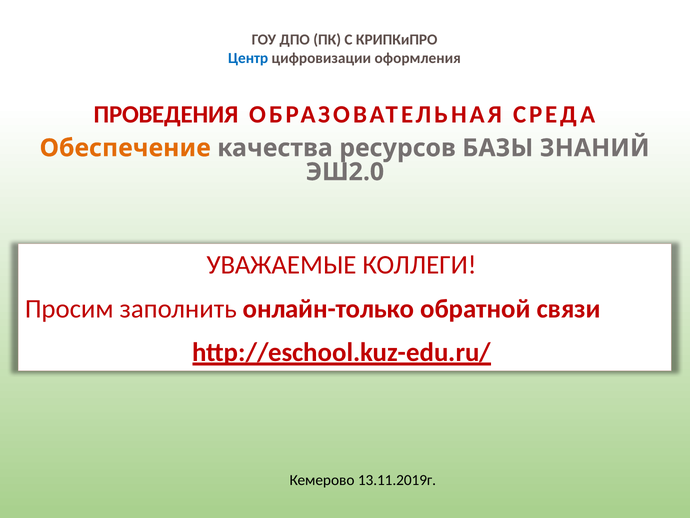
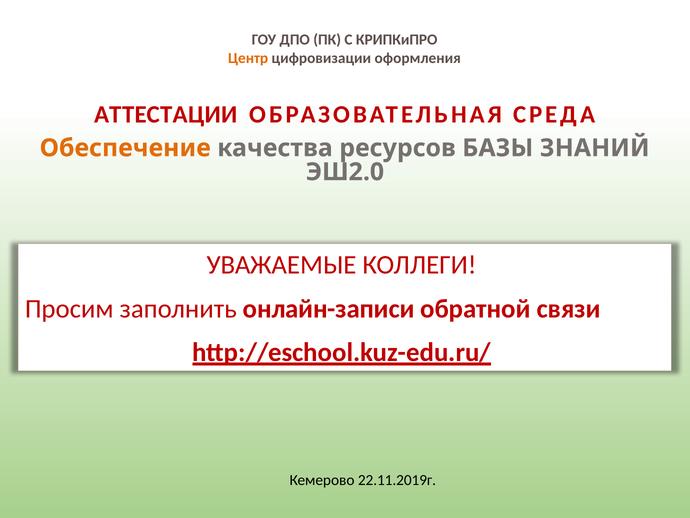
Центр colour: blue -> orange
ПРОВЕДЕНИЯ: ПРОВЕДЕНИЯ -> АТТЕСТАЦИИ
онлайн-только: онлайн-только -> онлайн-записи
13.11.2019г: 13.11.2019г -> 22.11.2019г
